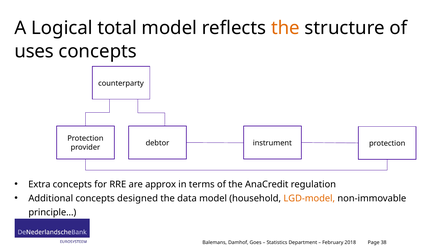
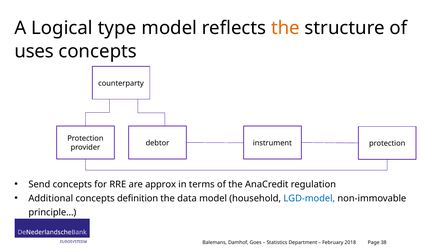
total: total -> type
Extra: Extra -> Send
designed: designed -> definition
LGD-model colour: orange -> blue
